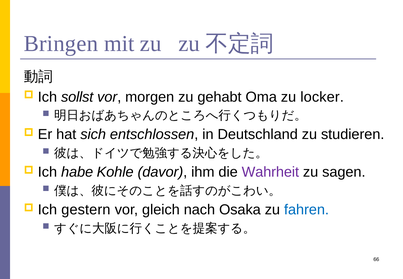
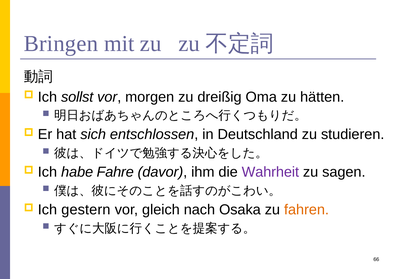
gehabt: gehabt -> dreißig
locker: locker -> hätten
Kohle: Kohle -> Fahre
fahren colour: blue -> orange
